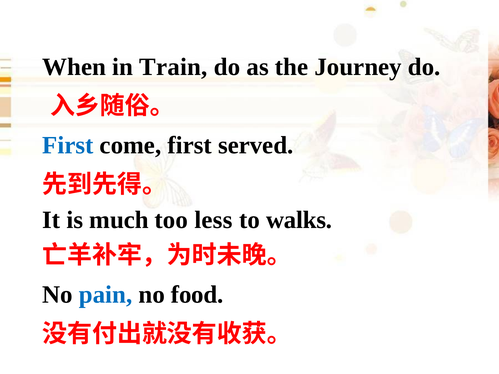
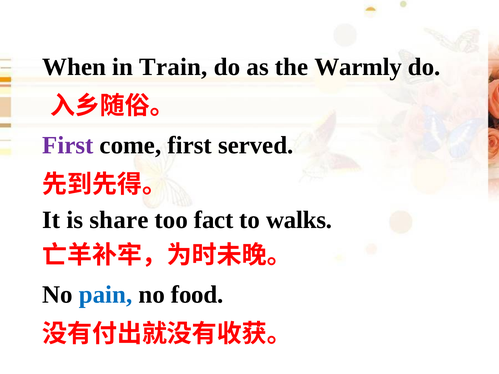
Journey: Journey -> Warmly
First at (68, 145) colour: blue -> purple
much: much -> share
less: less -> fact
